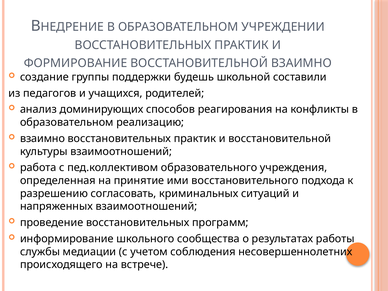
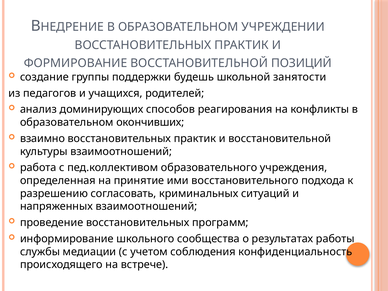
ВОССТАНОВИТЕЛЬНОЙ ВЗАИМНО: ВЗАИМНО -> ПОЗИЦИЙ
составили: составили -> занятости
реализацию: реализацию -> окончивших
несовершеннолетних: несовершеннолетних -> конфиденциальность
